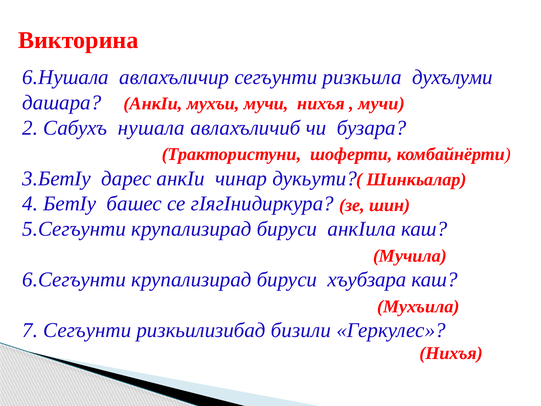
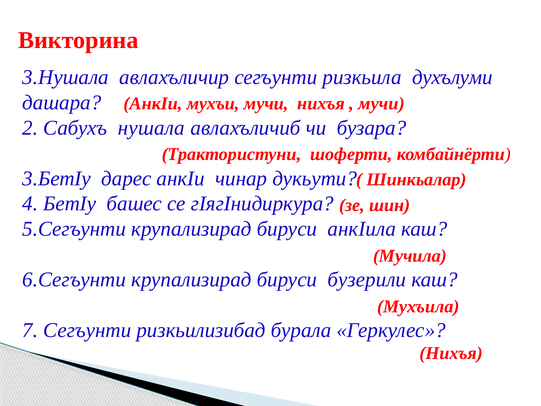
6.Нушала: 6.Нушала -> 3.Нушала
хъубзара: хъубзара -> бузерили
бизили: бизили -> бурала
